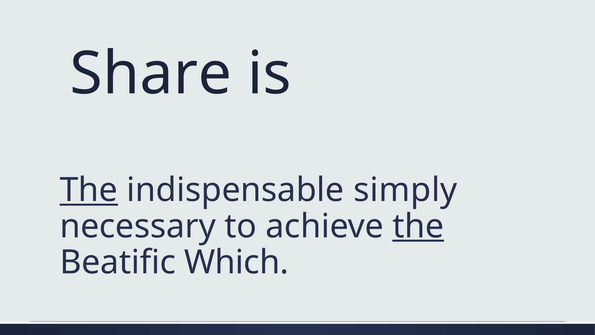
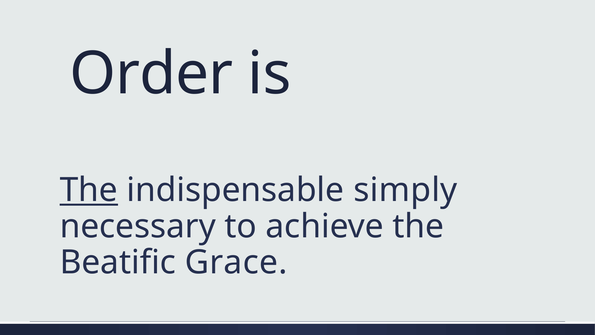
Share: Share -> Order
the at (418, 226) underline: present -> none
Which: Which -> Grace
